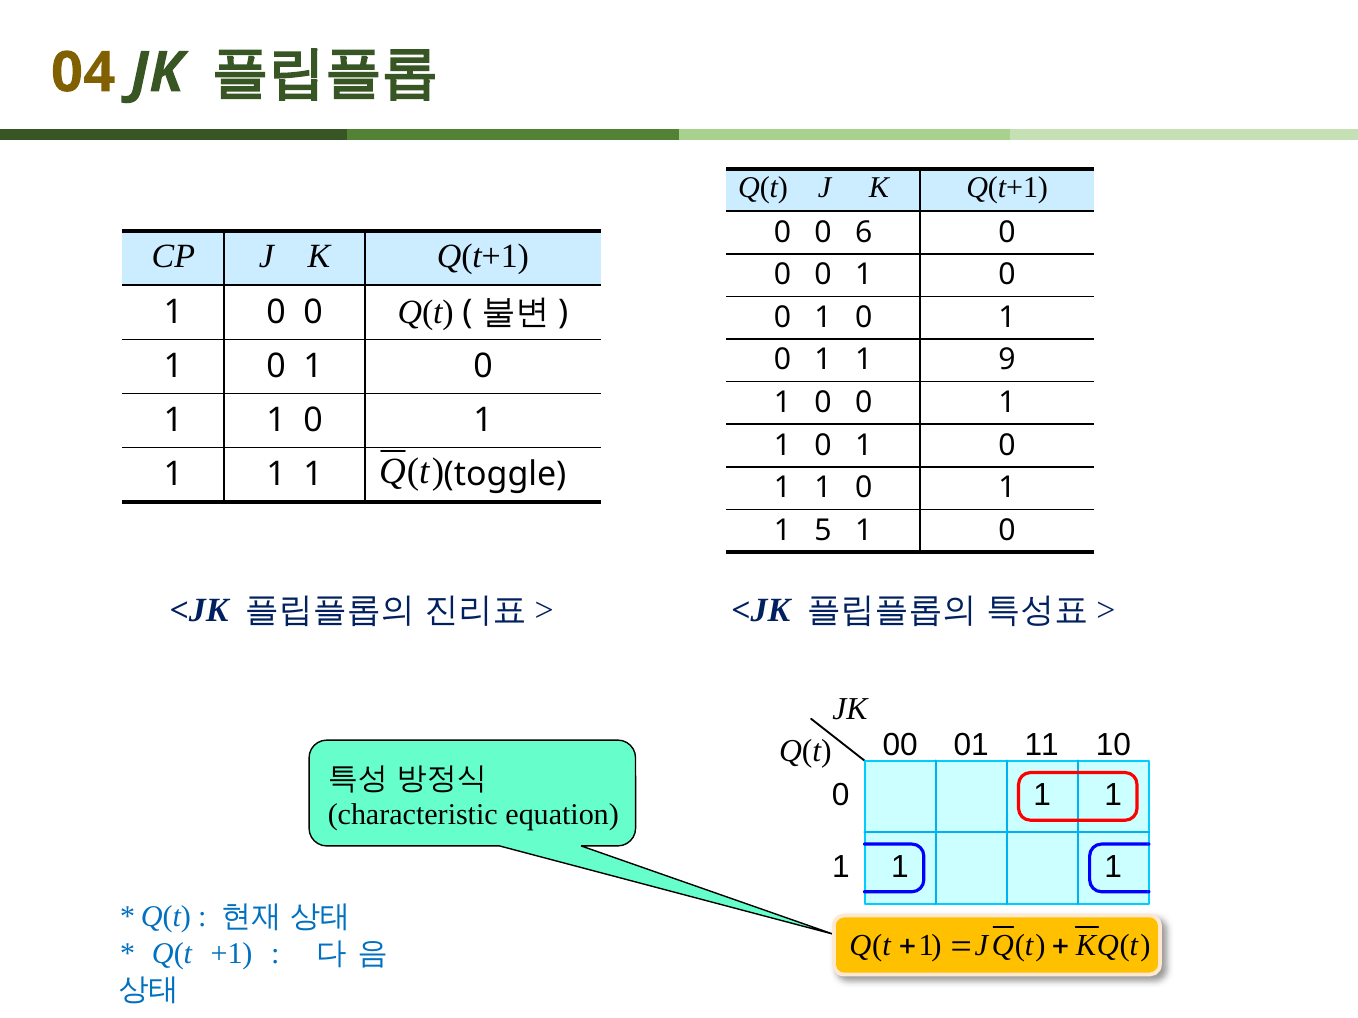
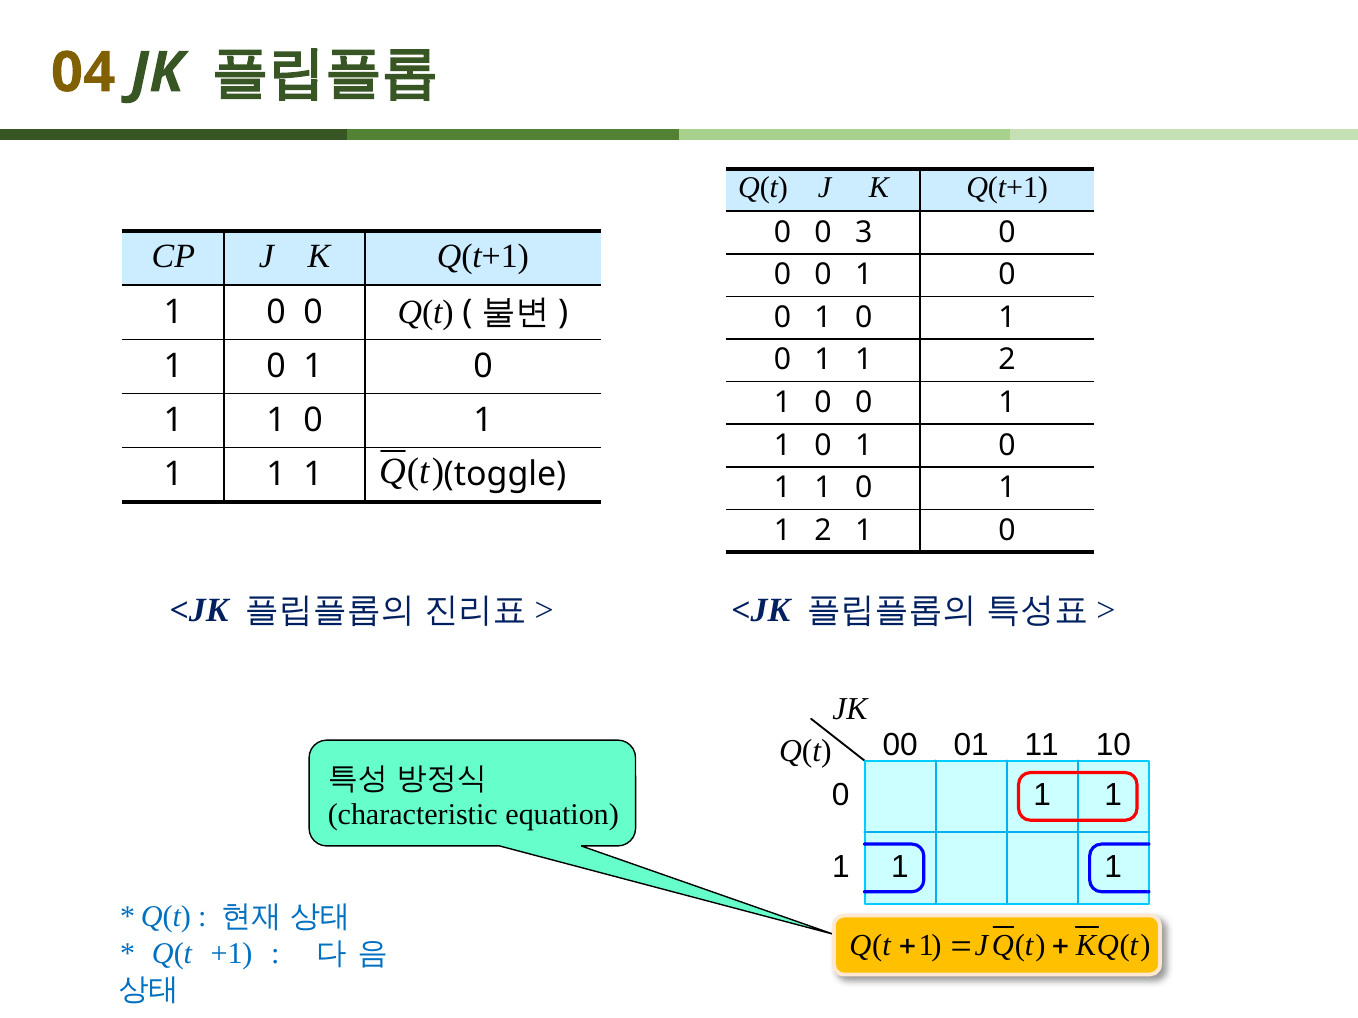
6: 6 -> 3
9 at (1007, 360): 9 -> 2
5 at (823, 531): 5 -> 2
